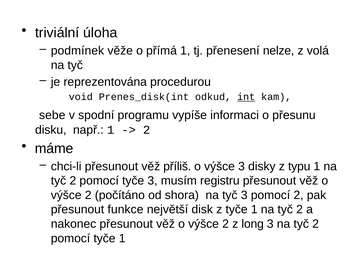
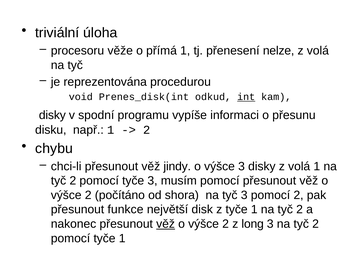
podmínek: podmínek -> procesoru
sebe at (52, 115): sebe -> disky
máme: máme -> chybu
příliš: příliš -> jindy
disky z typu: typu -> volá
musím registru: registru -> pomocí
věž at (166, 224) underline: none -> present
